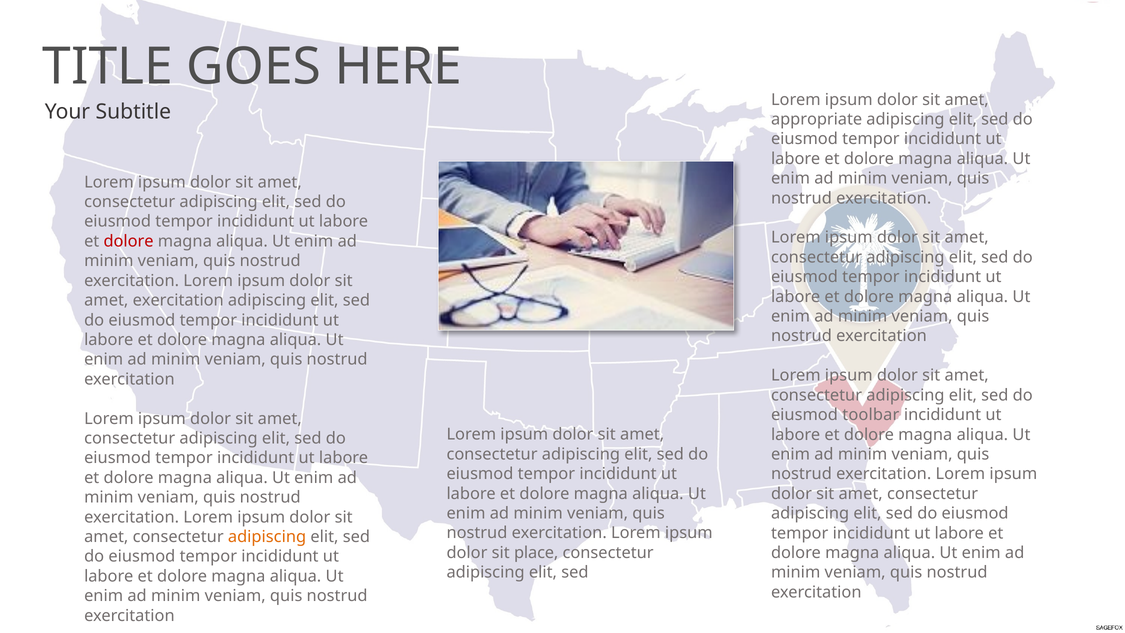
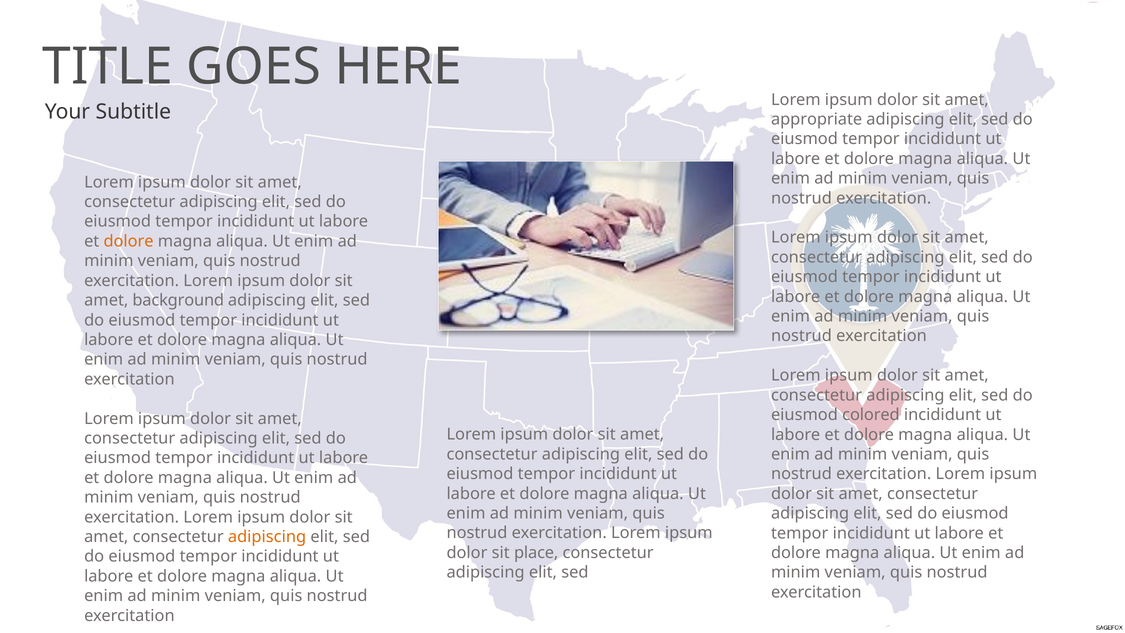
dolore at (129, 241) colour: red -> orange
amet exercitation: exercitation -> background
toolbar: toolbar -> colored
